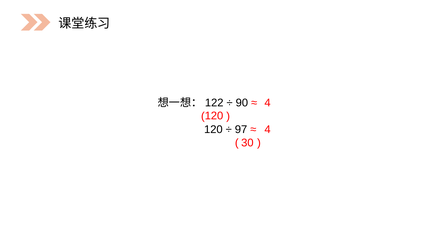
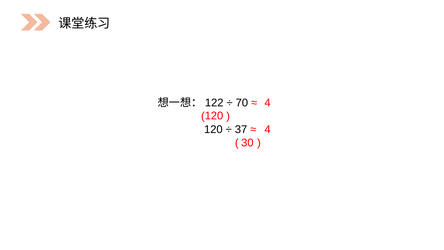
90: 90 -> 70
97: 97 -> 37
